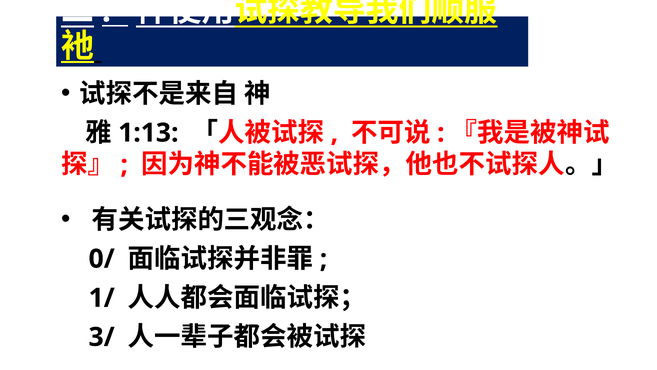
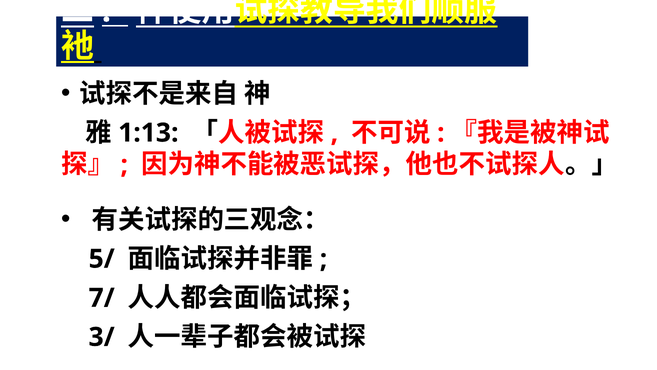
0/: 0/ -> 5/
1/: 1/ -> 7/
